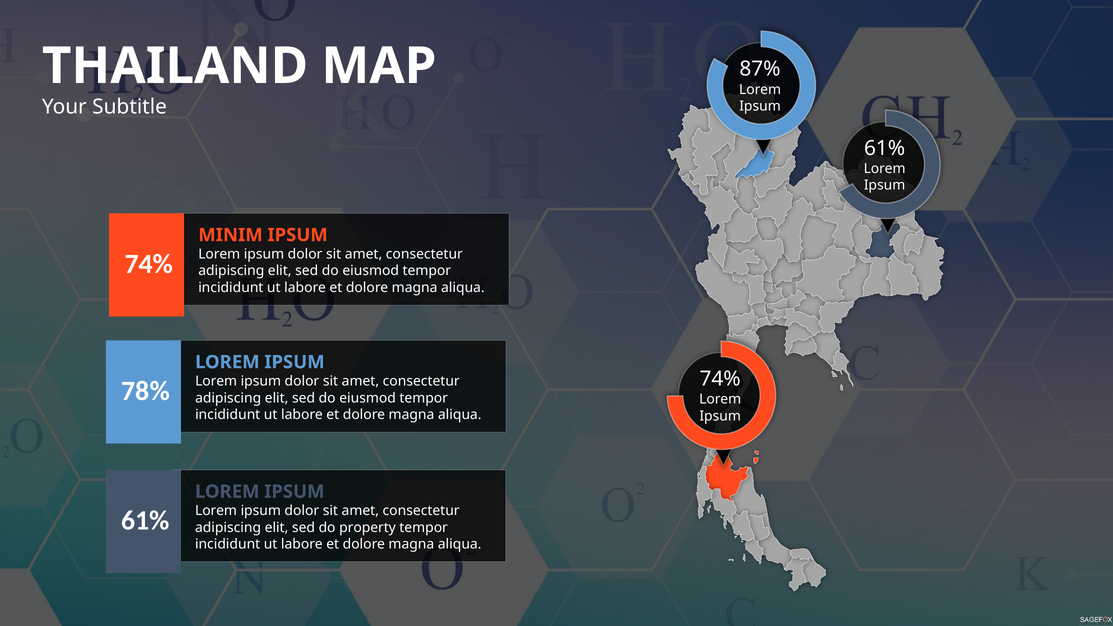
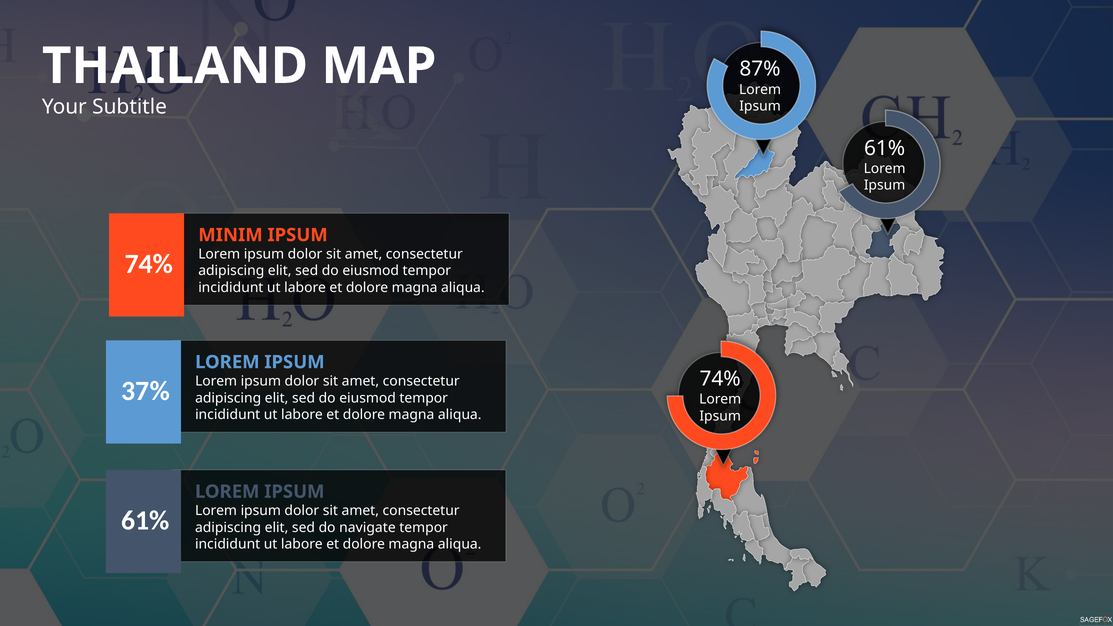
78%: 78% -> 37%
property: property -> navigate
